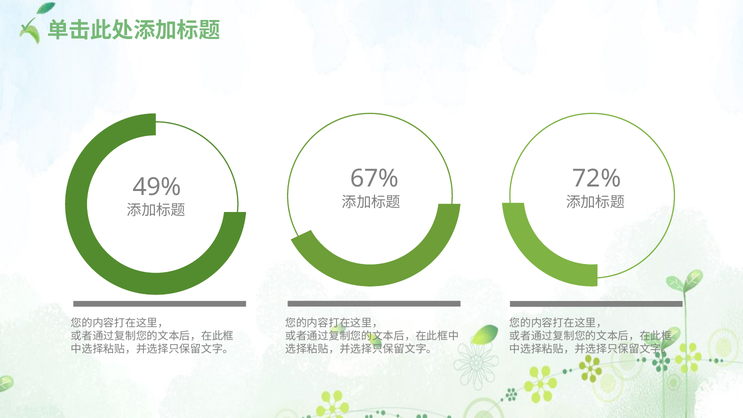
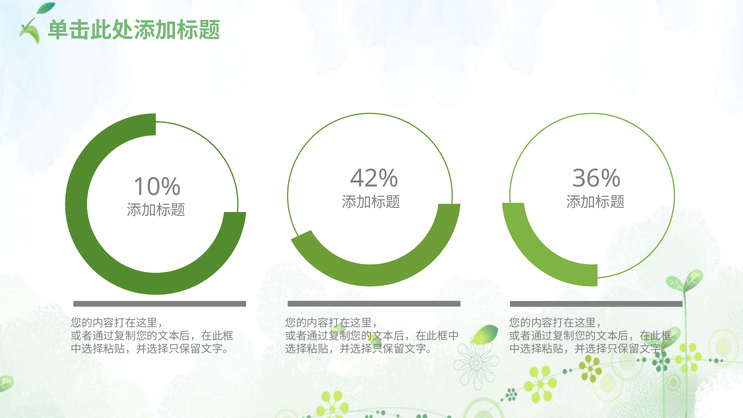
67%: 67% -> 42%
72%: 72% -> 36%
49%: 49% -> 10%
